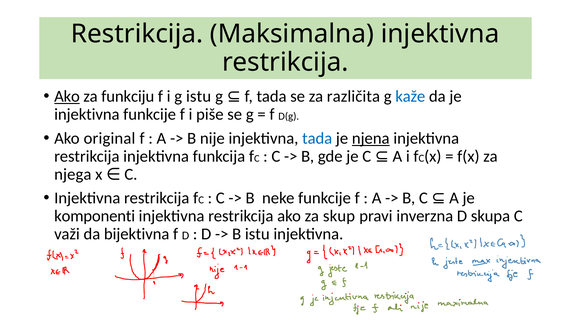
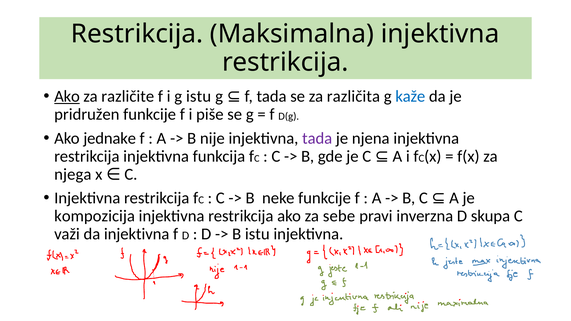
funkciju: funkciju -> različite
injektivna at (87, 114): injektivna -> pridružen
original: original -> jednake
tada at (317, 138) colour: blue -> purple
njena underline: present -> none
komponenti: komponenti -> kompozicija
skup: skup -> sebe
da bijektivna: bijektivna -> injektivna
